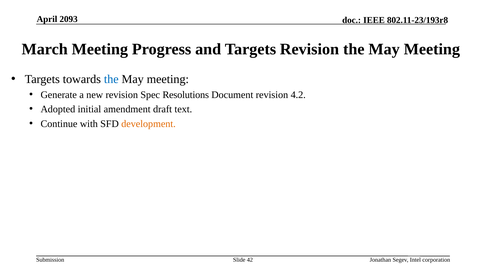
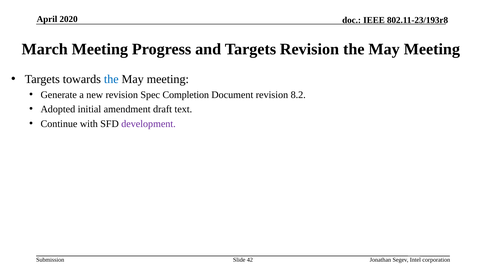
2093: 2093 -> 2020
Resolutions: Resolutions -> Completion
4.2: 4.2 -> 8.2
development colour: orange -> purple
